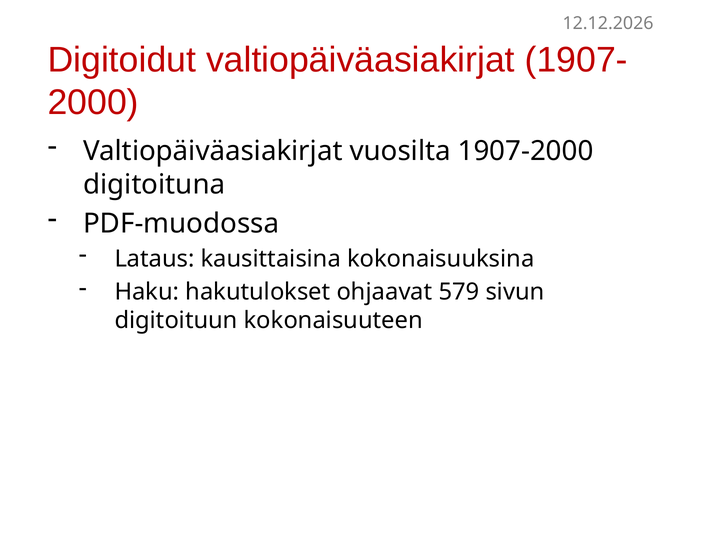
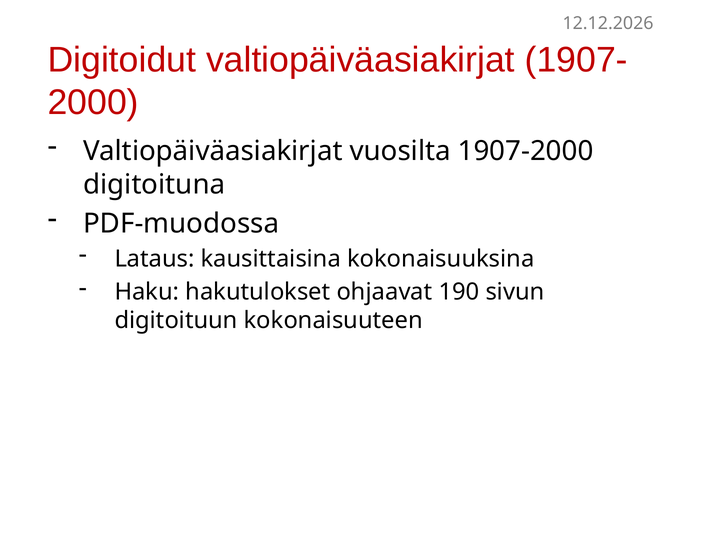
579: 579 -> 190
